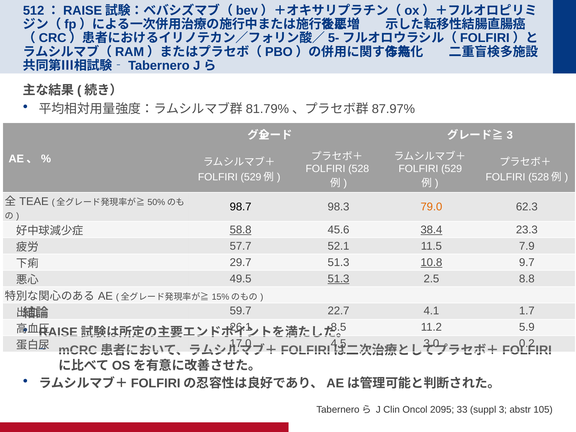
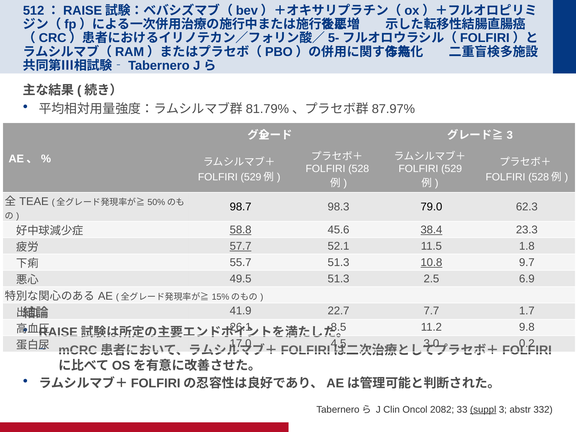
79.0 colour: orange -> black
57.7 underline: none -> present
7.9: 7.9 -> 1.8
29.7: 29.7 -> 55.7
51.3 at (339, 279) underline: present -> none
8.8: 8.8 -> 6.9
59.7: 59.7 -> 41.9
4.1: 4.1 -> 7.7
5.9: 5.9 -> 9.8
2095: 2095 -> 2082
suppl underline: none -> present
105: 105 -> 332
